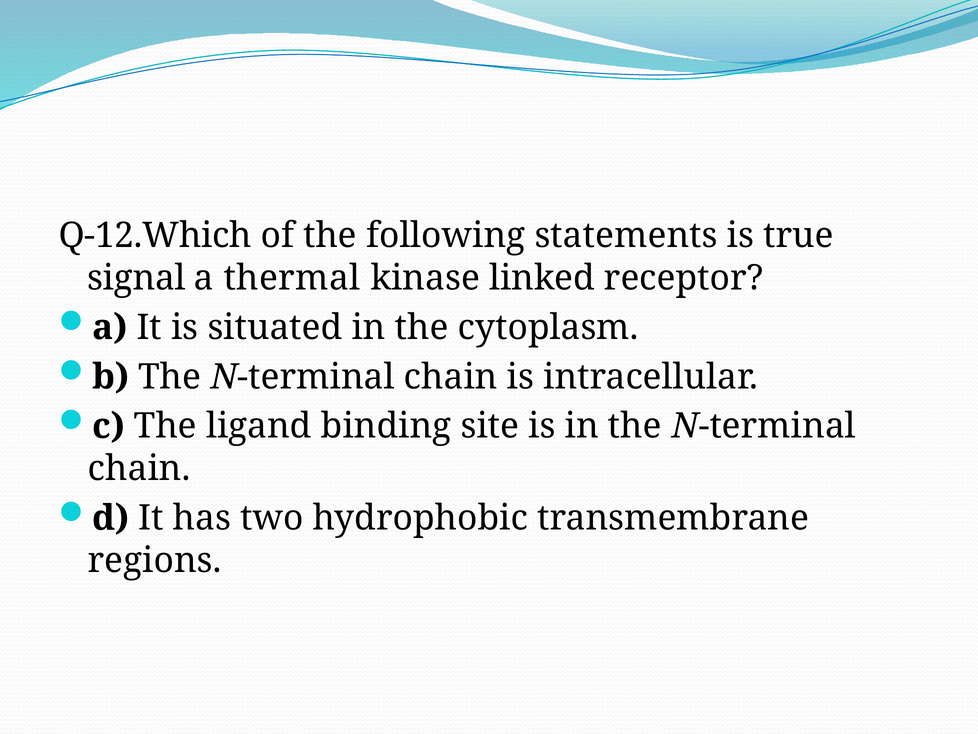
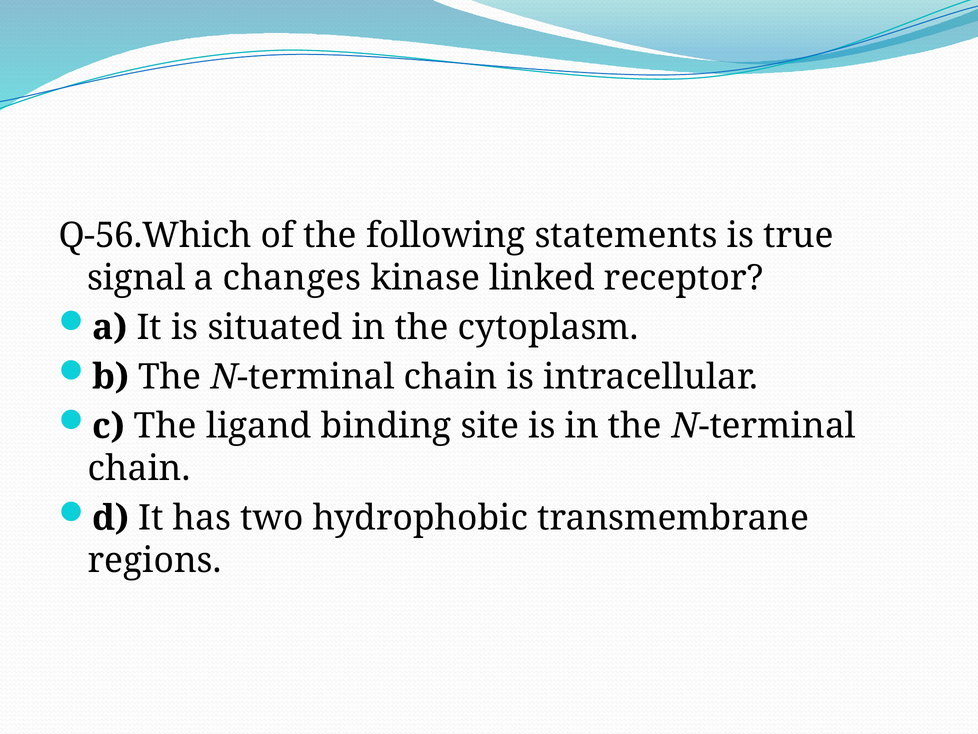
Q-12.Which: Q-12.Which -> Q-56.Which
thermal: thermal -> changes
